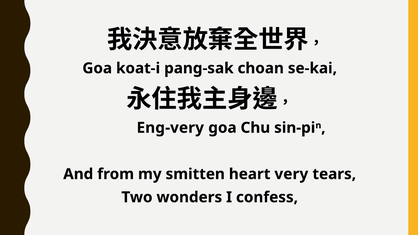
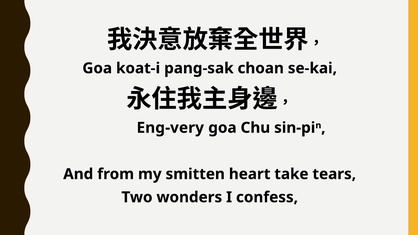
very: very -> take
